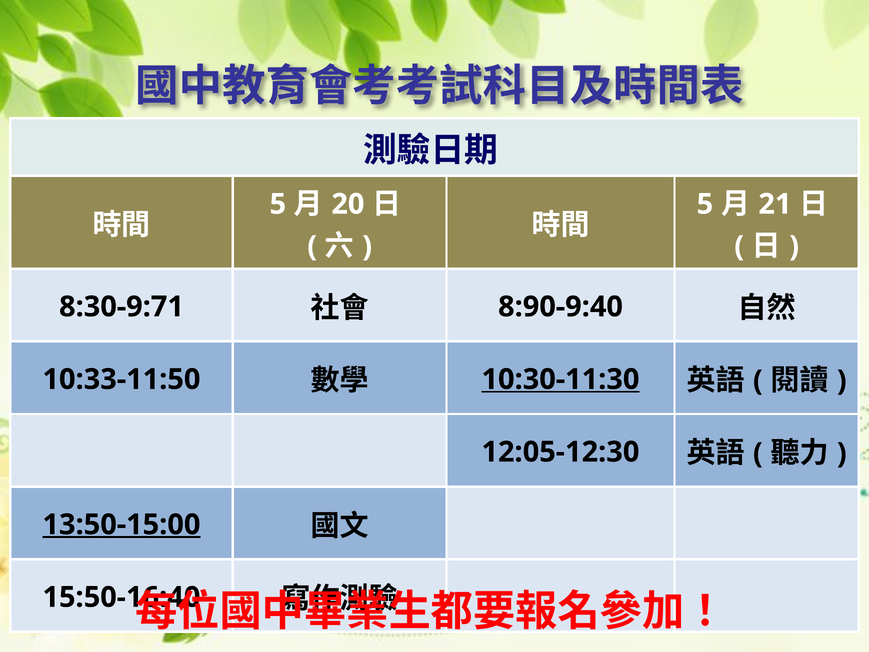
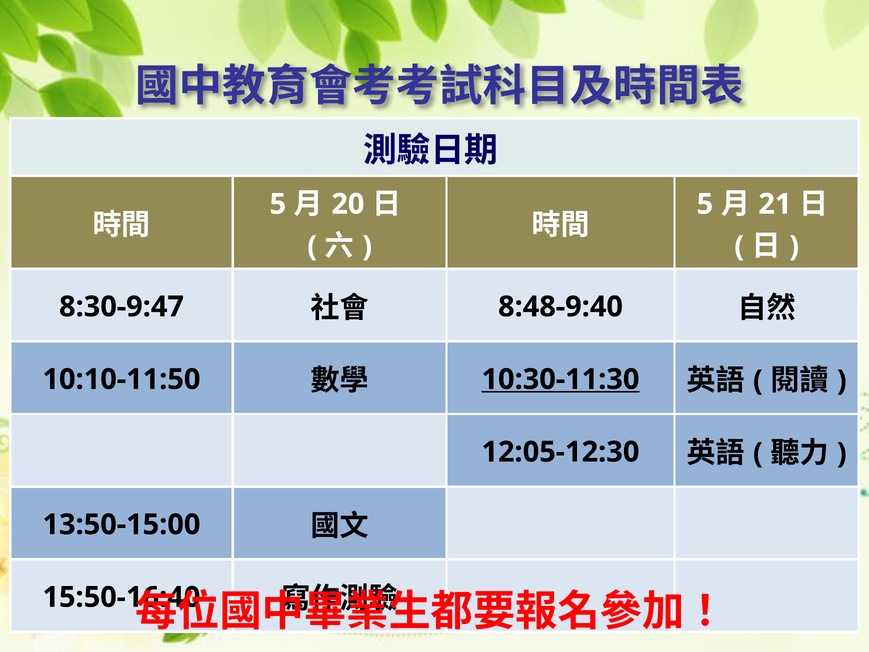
8:30-9:71: 8:30-9:71 -> 8:30-9:47
8:90-9:40: 8:90-9:40 -> 8:48-9:40
10:33-11:50: 10:33-11:50 -> 10:10-11:50
13:50-15:00 underline: present -> none
